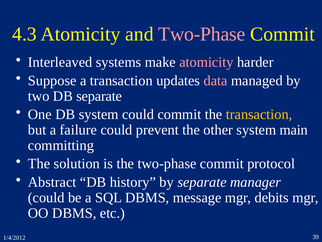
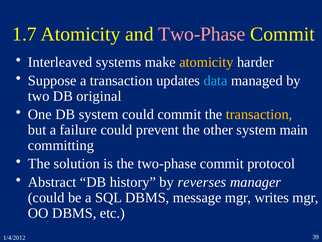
4.3: 4.3 -> 1.7
atomicity at (206, 62) colour: pink -> yellow
data colour: pink -> light blue
DB separate: separate -> original
by separate: separate -> reverses
debits: debits -> writes
